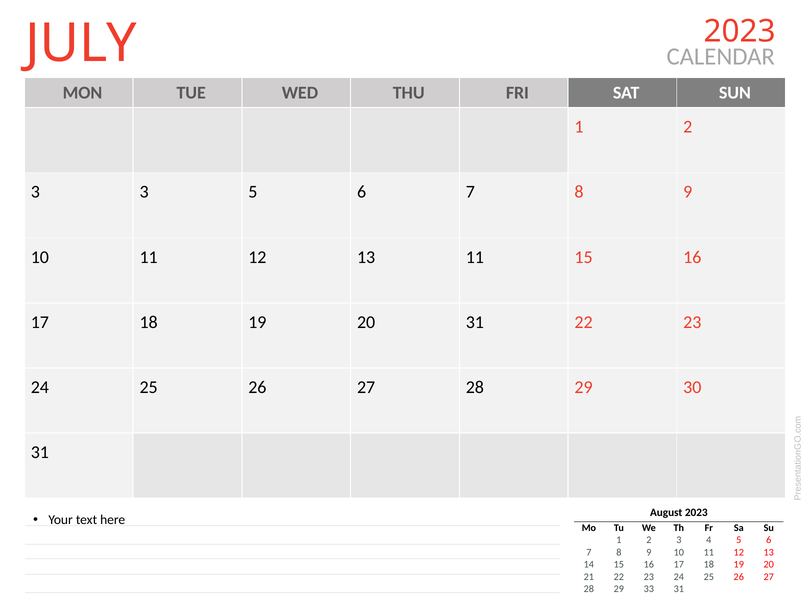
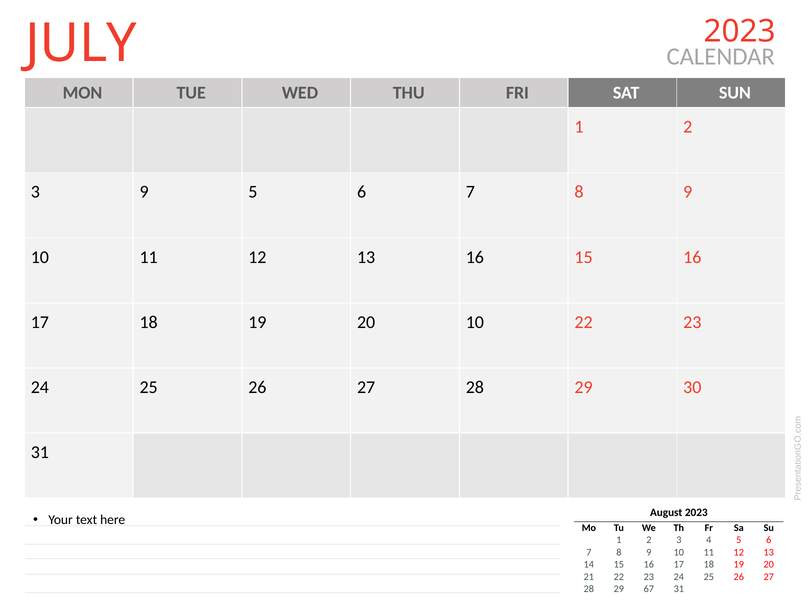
3 3: 3 -> 9
13 11: 11 -> 16
20 31: 31 -> 10
33: 33 -> 67
